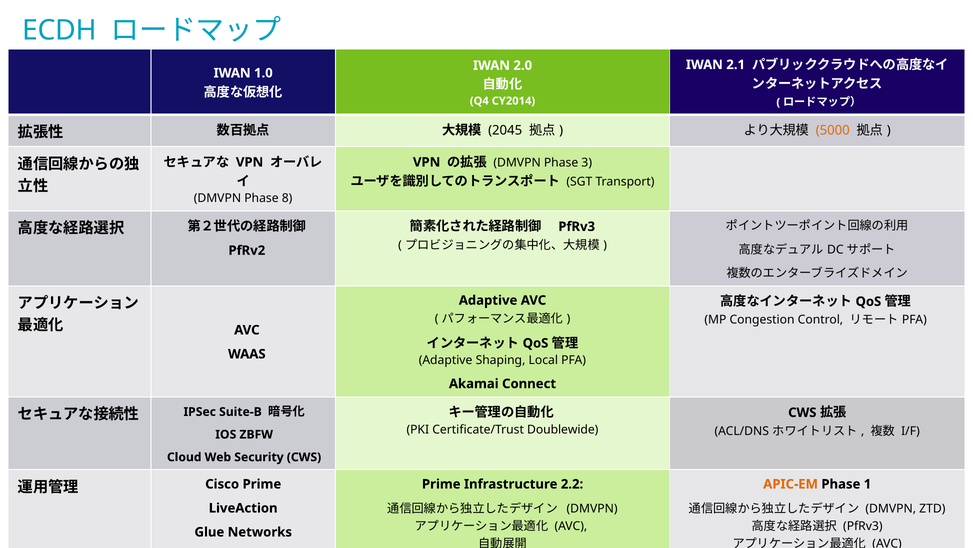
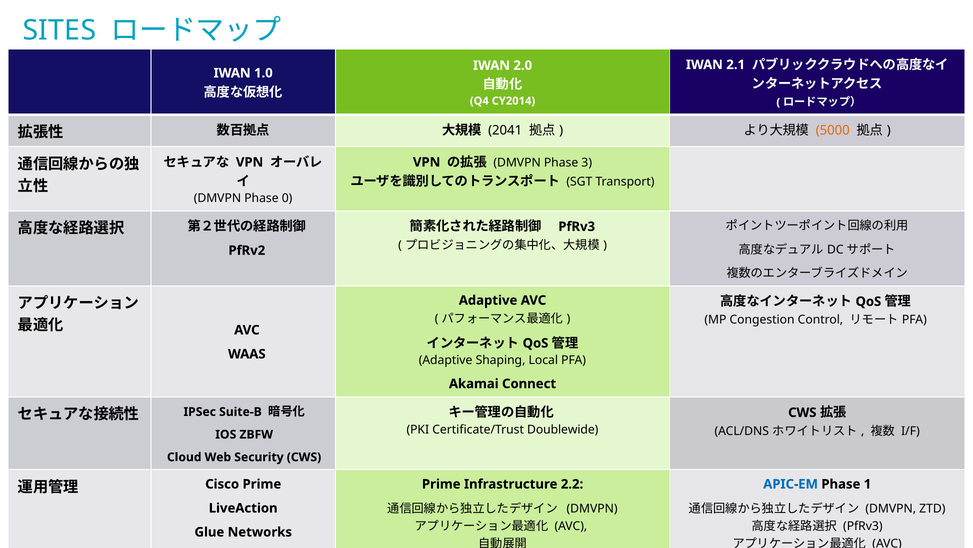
ECDH: ECDH -> SITES
2045: 2045 -> 2041
8: 8 -> 0
APIC-EM colour: orange -> blue
